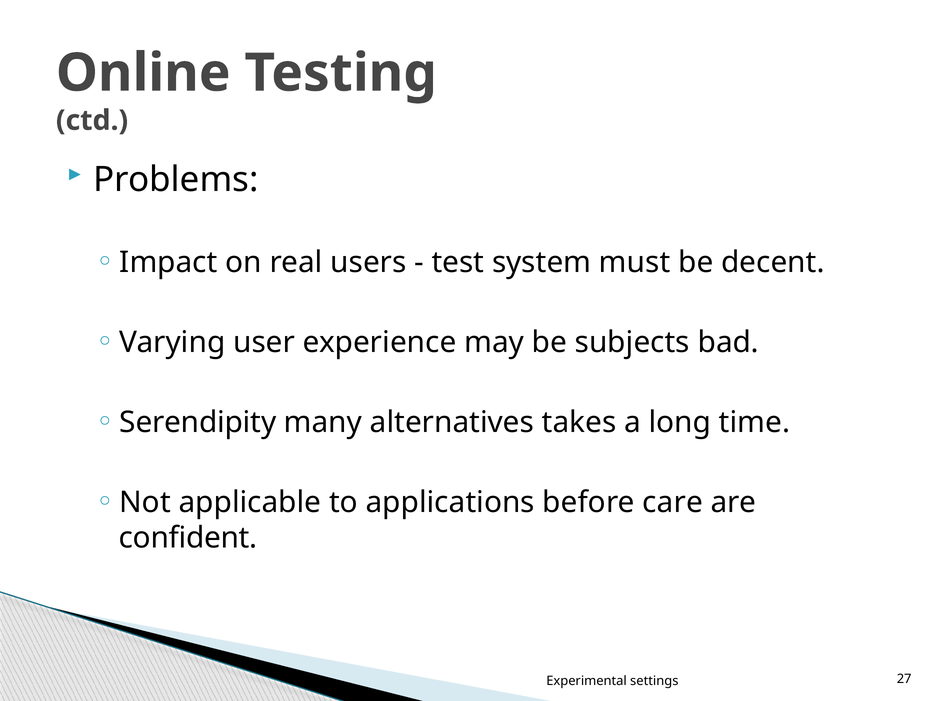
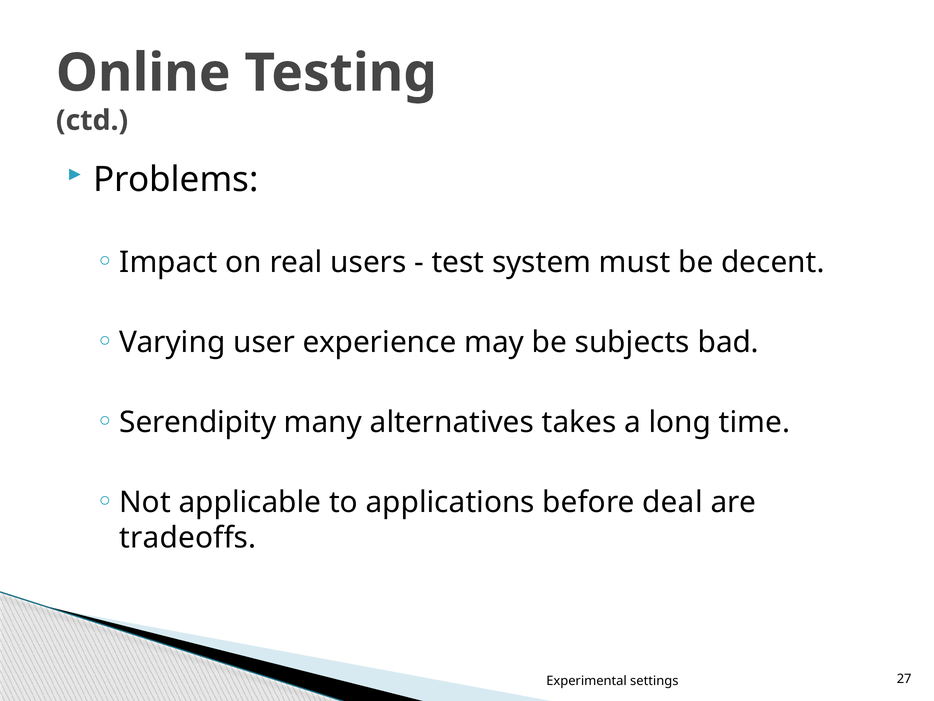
care: care -> deal
confident: confident -> tradeoffs
